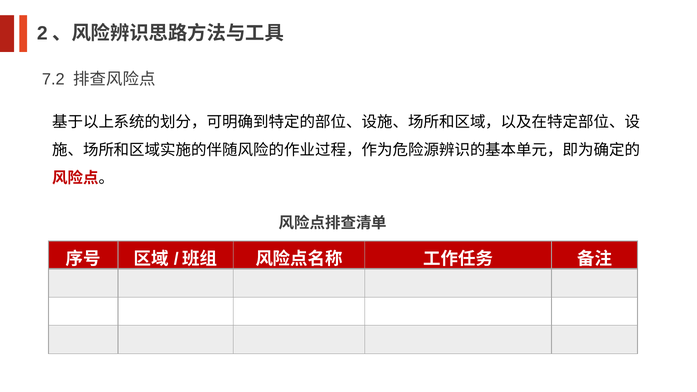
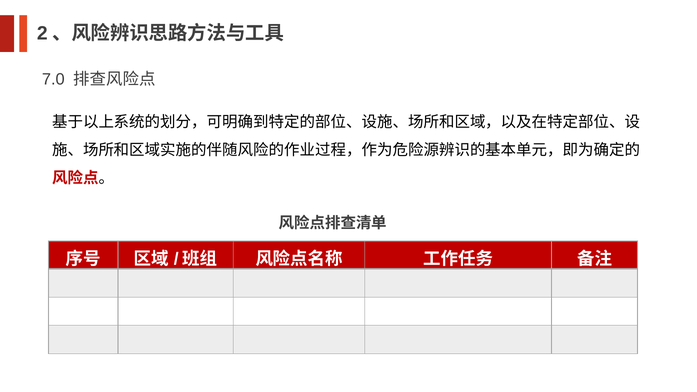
7.2: 7.2 -> 7.0
